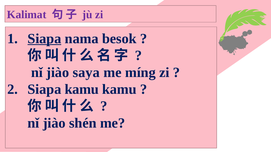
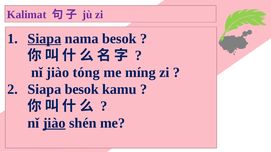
saya: saya -> tóng
Siapa kamu: kamu -> besok
jiào at (54, 123) underline: none -> present
